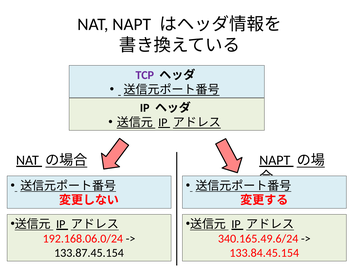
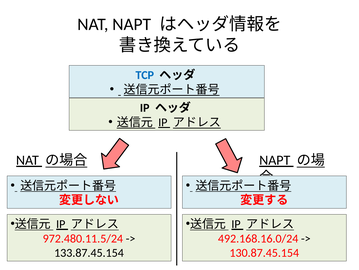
TCP colour: purple -> blue
192.168.06.0/24: 192.168.06.0/24 -> 972.480.11.5/24
340.165.49.6/24: 340.165.49.6/24 -> 492.168.16.0/24
133.84.45.154: 133.84.45.154 -> 130.87.45.154
